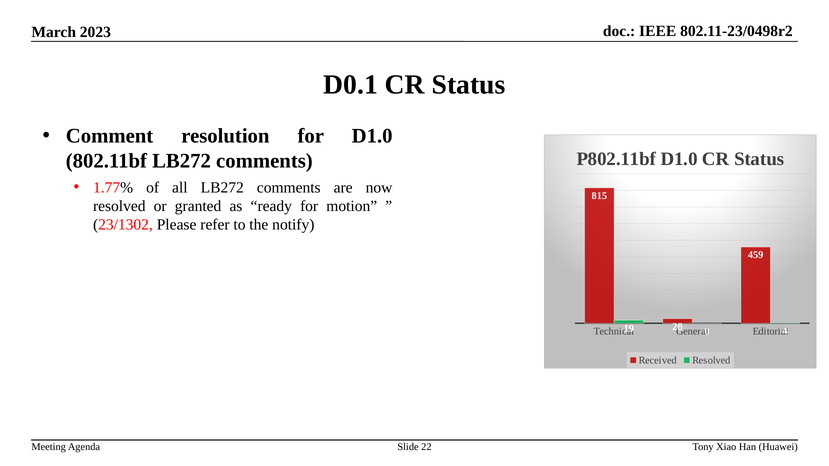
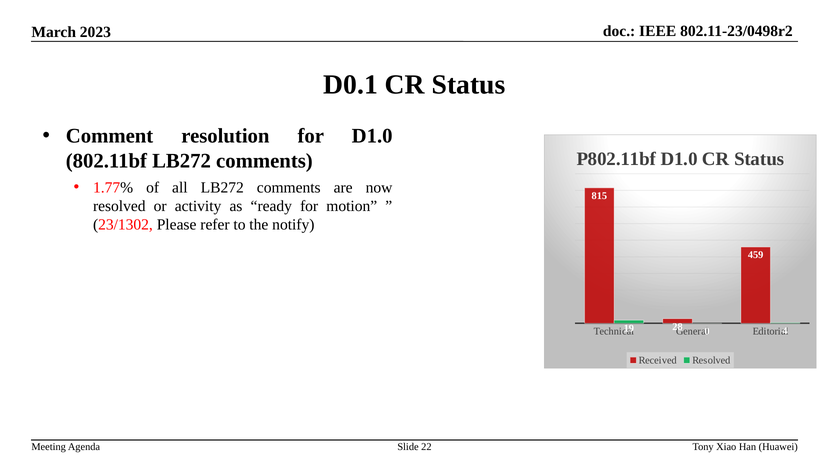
granted: granted -> activity
